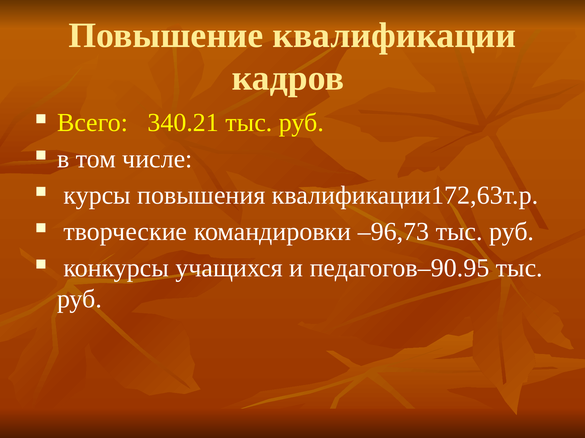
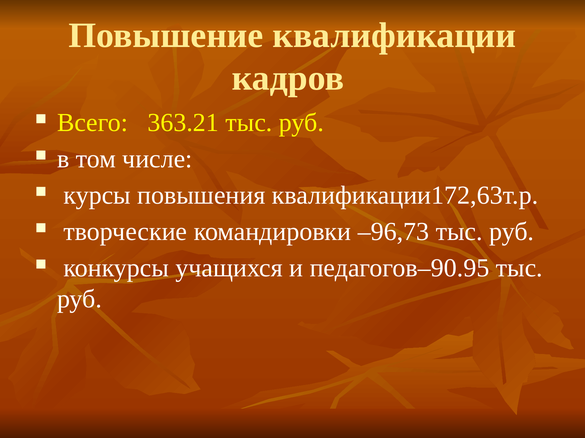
340.21: 340.21 -> 363.21
